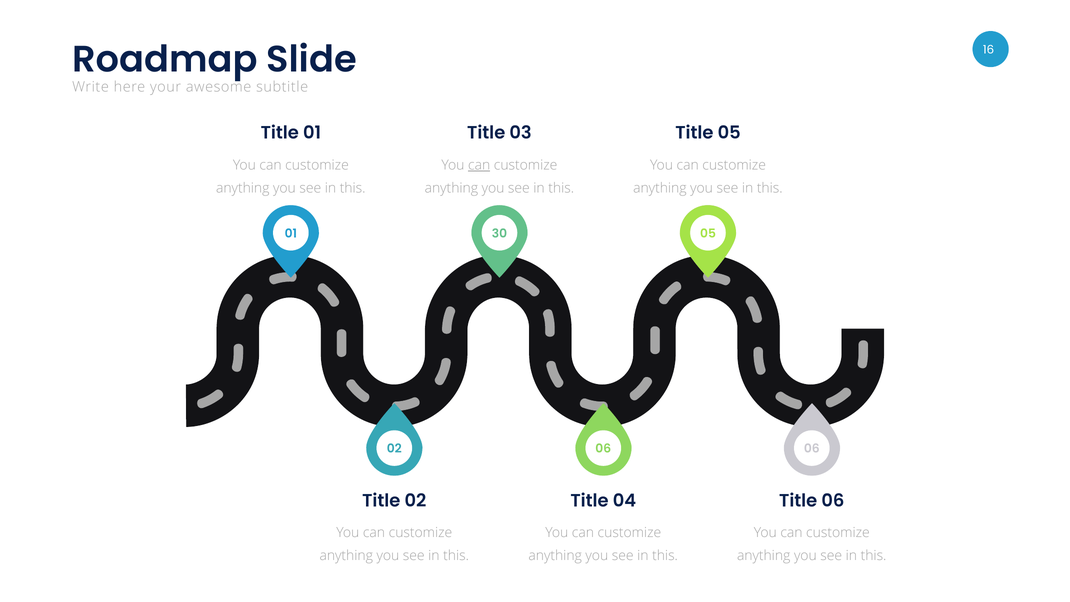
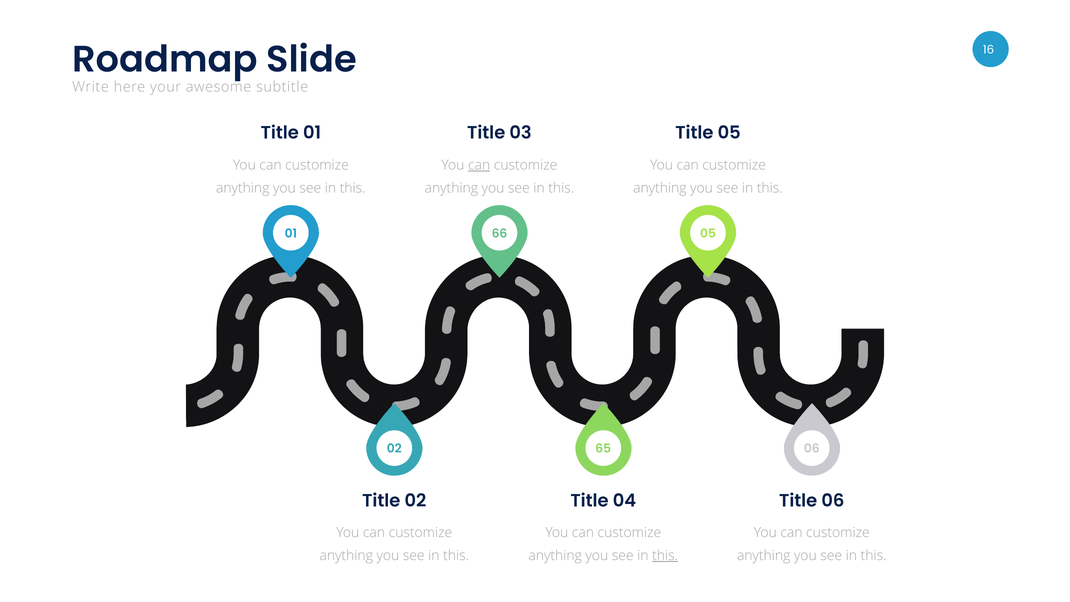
30: 30 -> 66
02 06: 06 -> 65
this at (665, 556) underline: none -> present
